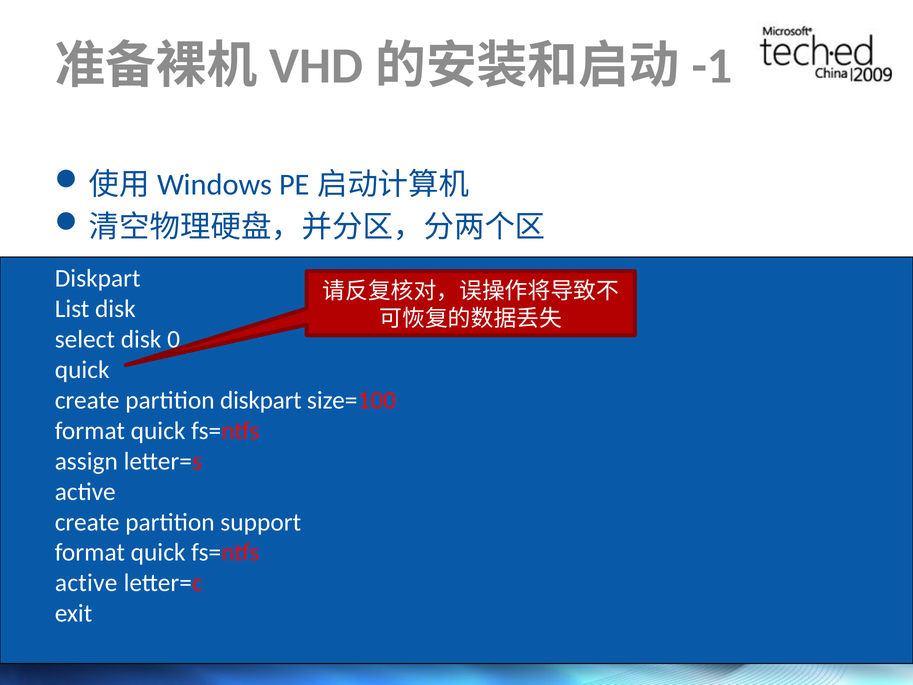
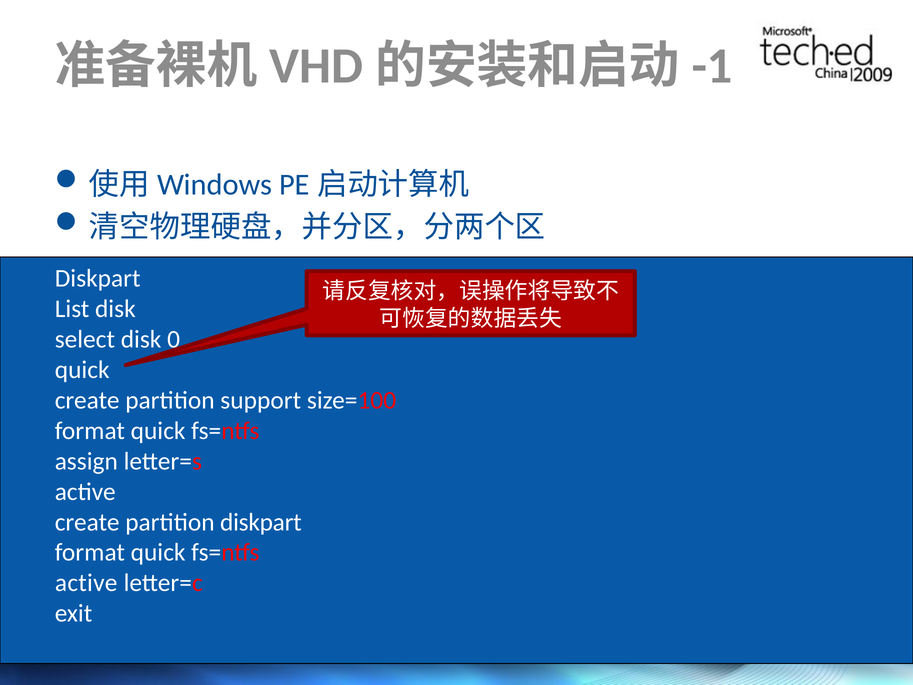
partition diskpart: diskpart -> support
partition support: support -> diskpart
